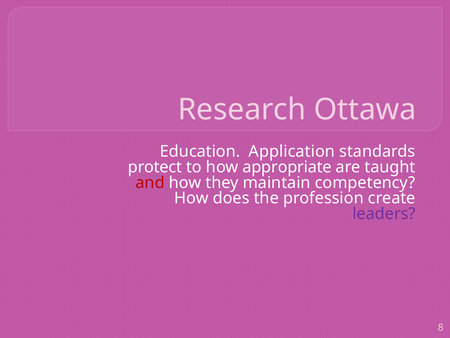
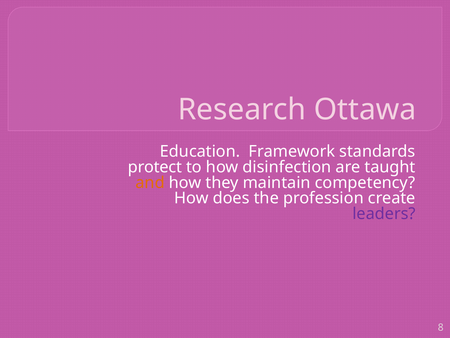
Application: Application -> Framework
appropriate: appropriate -> disinfection
and colour: red -> orange
